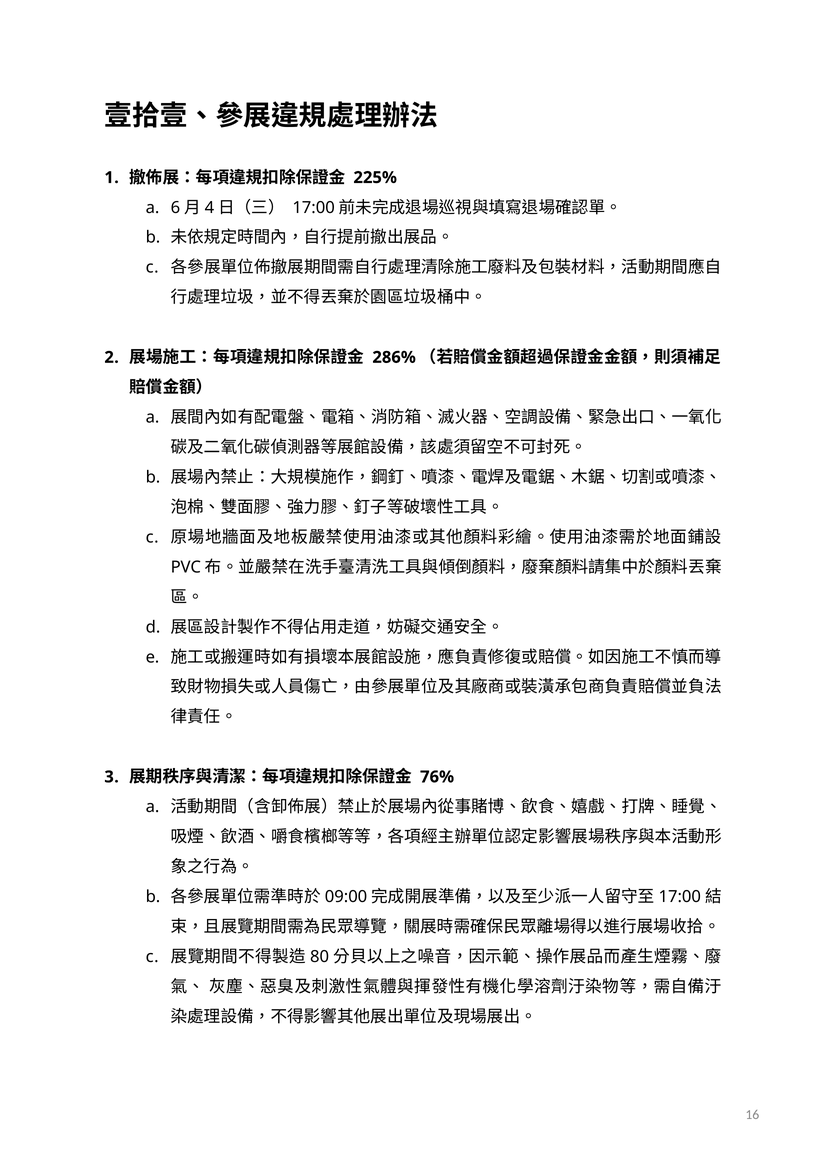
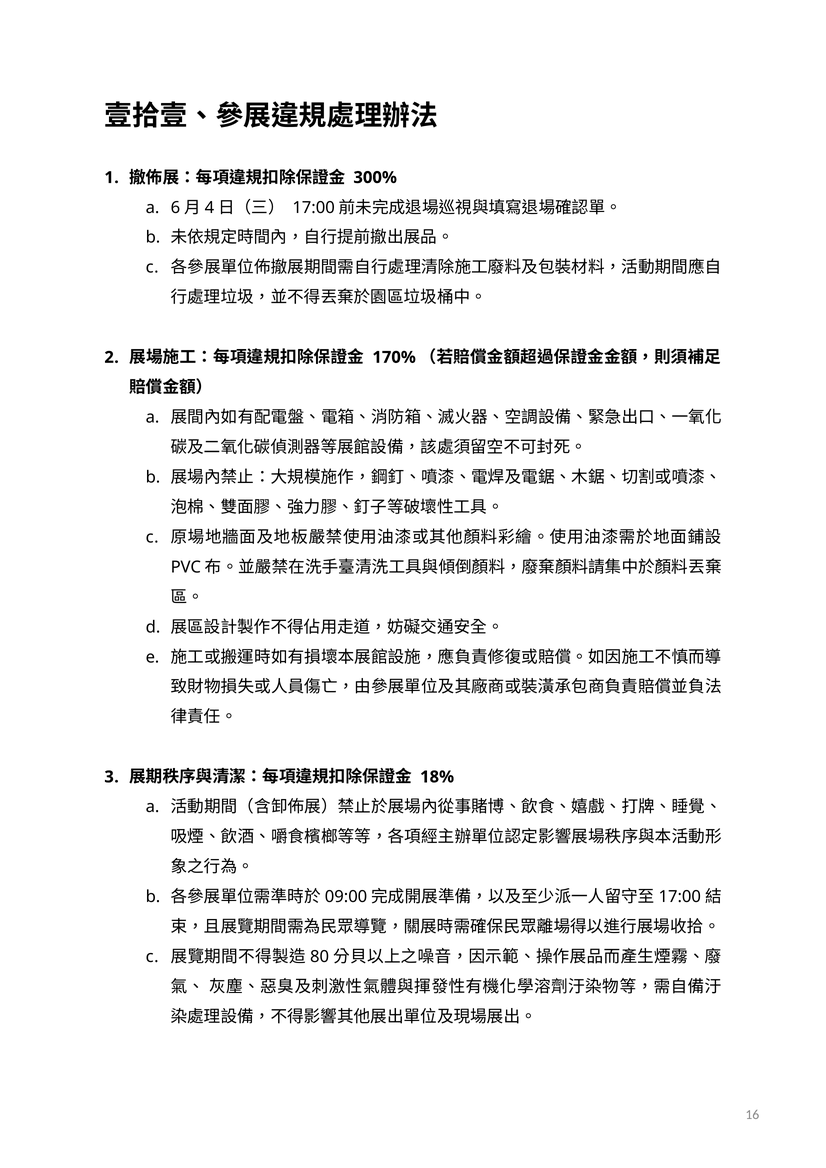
225%: 225% -> 300%
286%: 286% -> 170%
76%: 76% -> 18%
